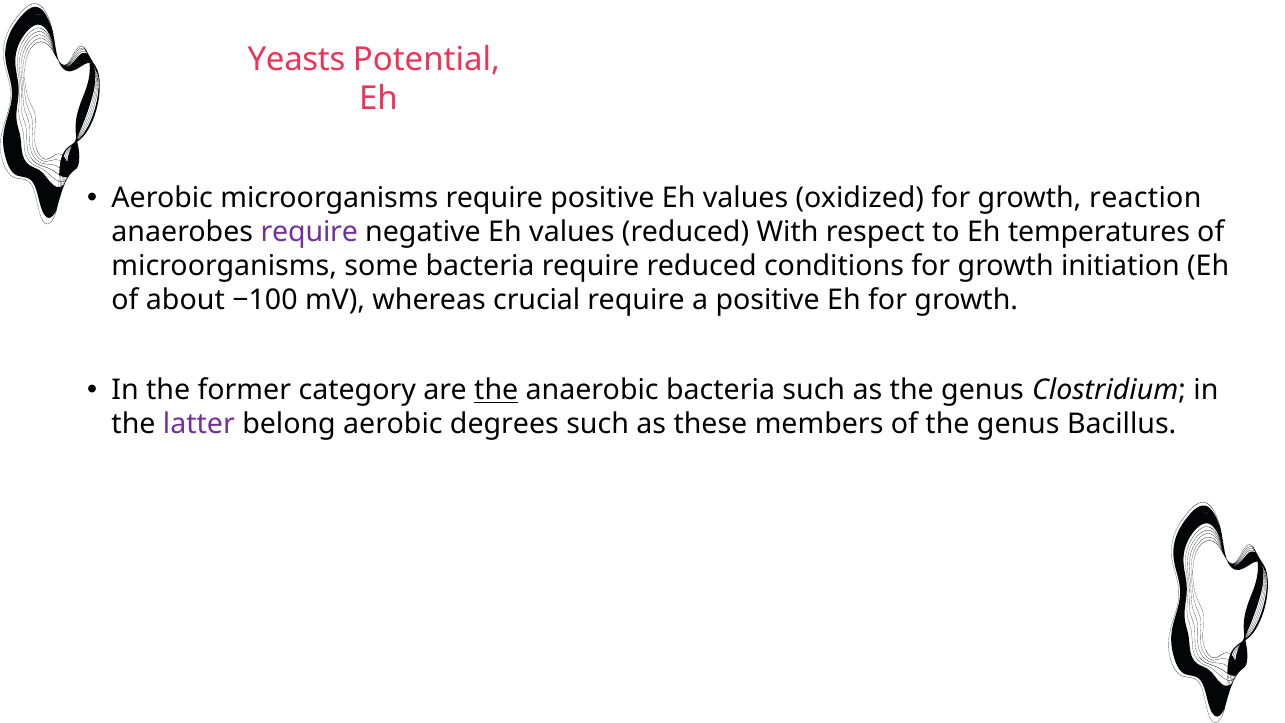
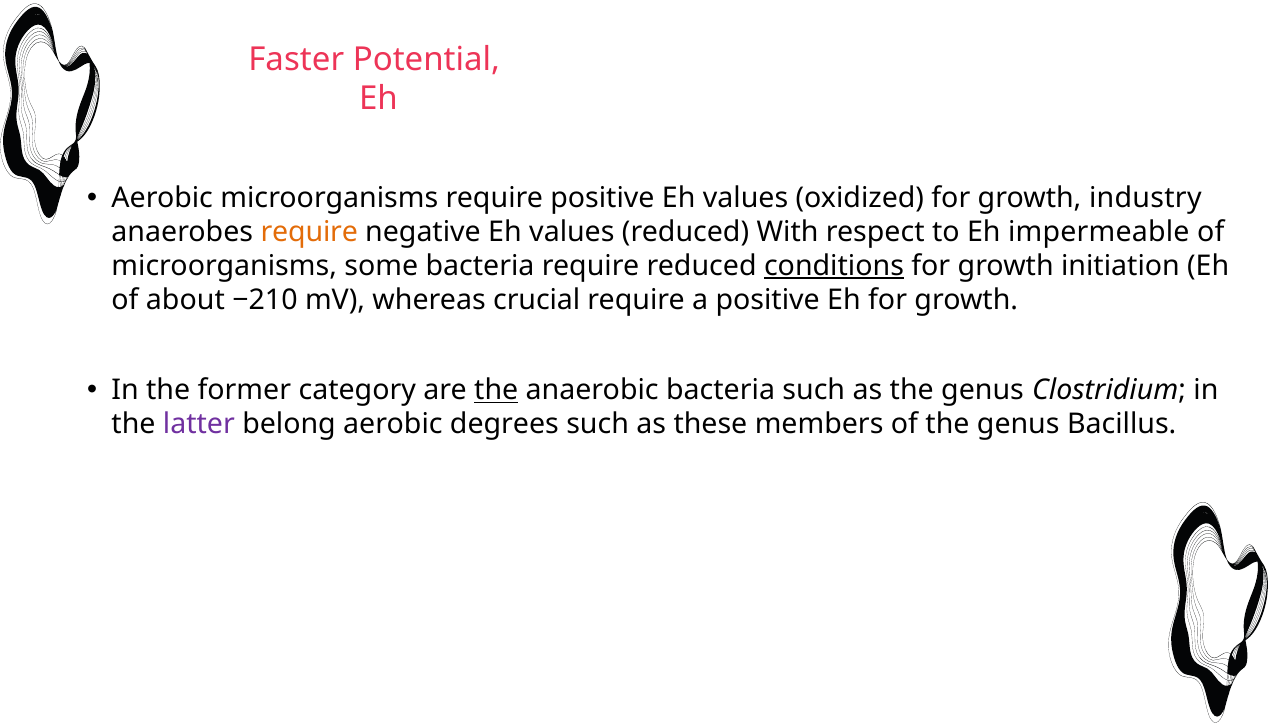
Yeasts: Yeasts -> Faster
reaction: reaction -> industry
require at (309, 232) colour: purple -> orange
temperatures: temperatures -> impermeable
conditions underline: none -> present
−100: −100 -> −210
